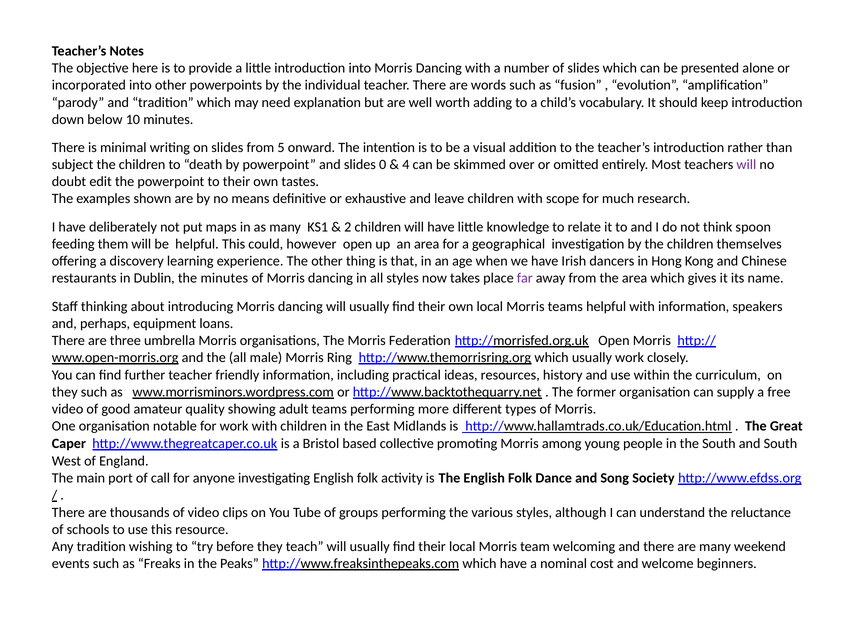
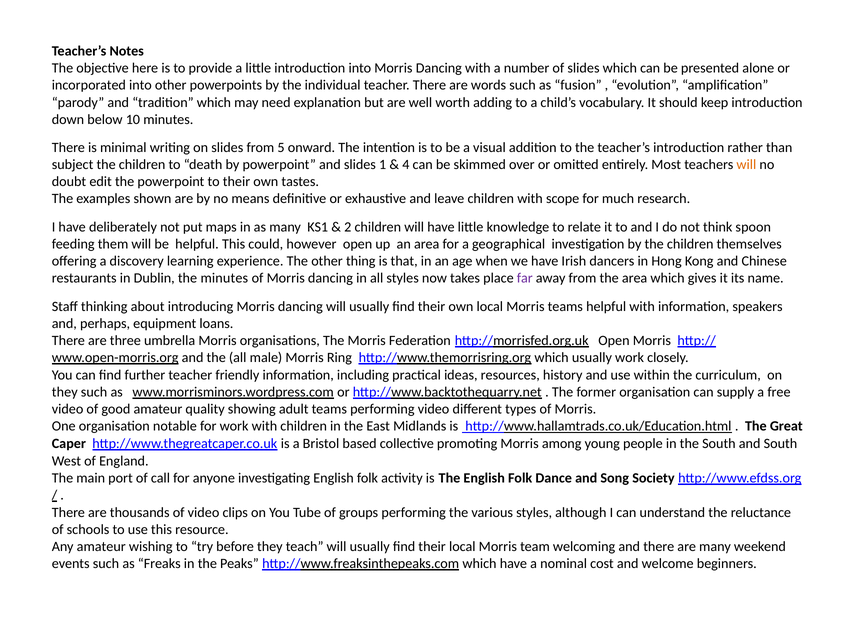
0: 0 -> 1
will at (746, 165) colour: purple -> orange
performing more: more -> video
Any tradition: tradition -> amateur
